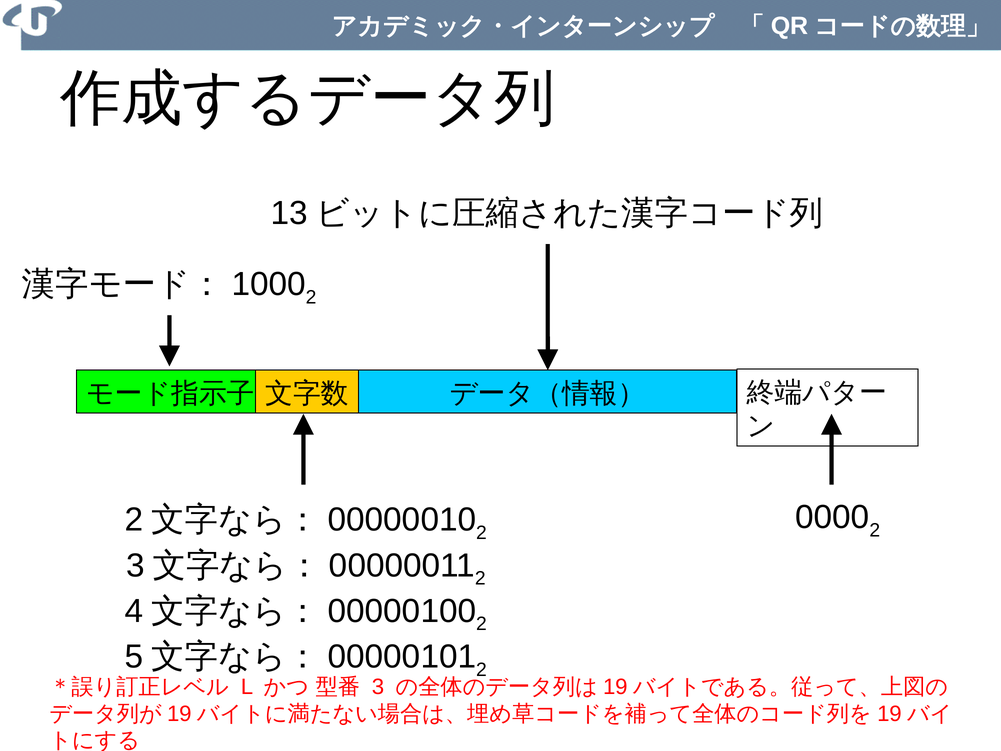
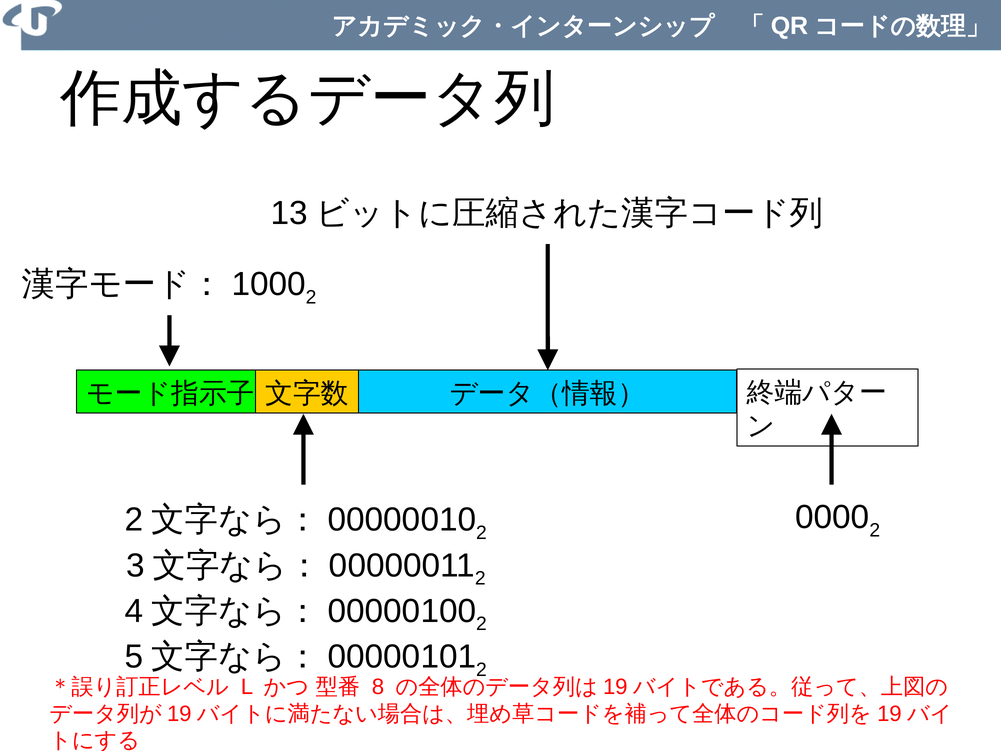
3 at (378, 687): 3 -> 8
